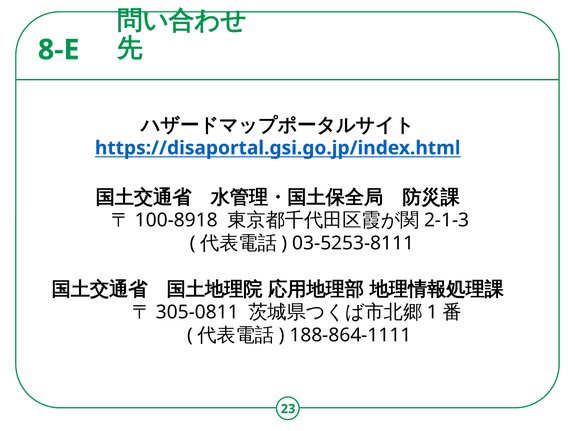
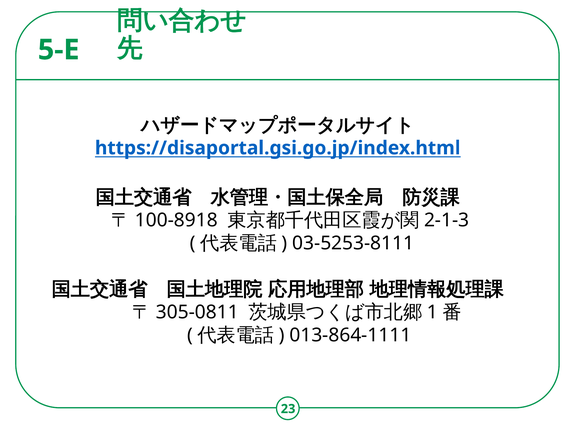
8-E: 8-E -> 5-E
188-864-1111: 188-864-1111 -> 013-864-1111
